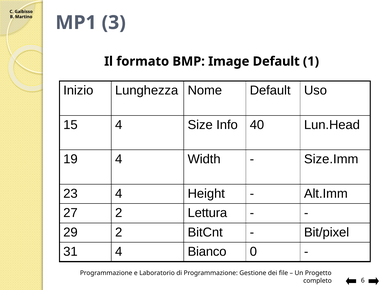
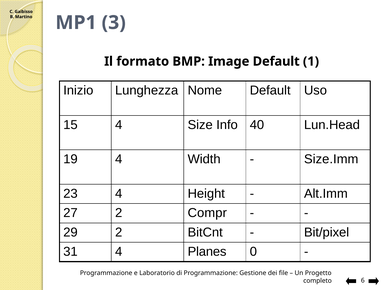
Lettura: Lettura -> Compr
Bianco: Bianco -> Planes
